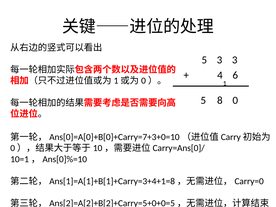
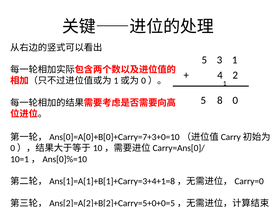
3 3: 3 -> 1
6: 6 -> 2
